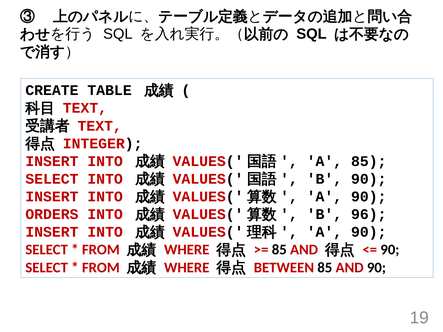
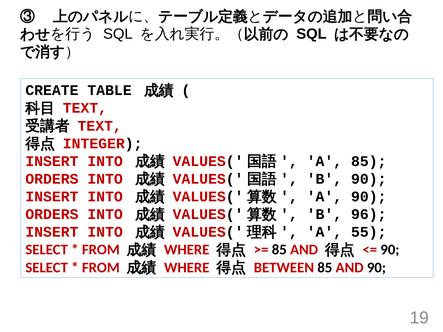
SELECT at (52, 179): SELECT -> ORDERS
90 at (369, 232): 90 -> 55
